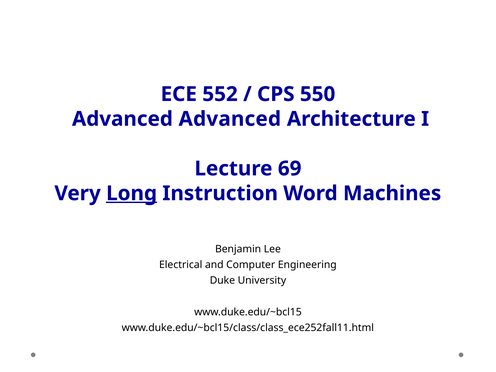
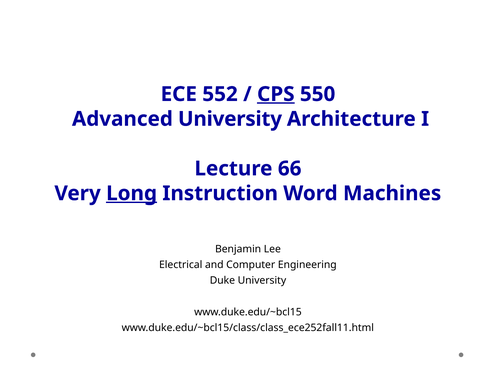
CPS underline: none -> present
Advanced Advanced: Advanced -> University
69: 69 -> 66
